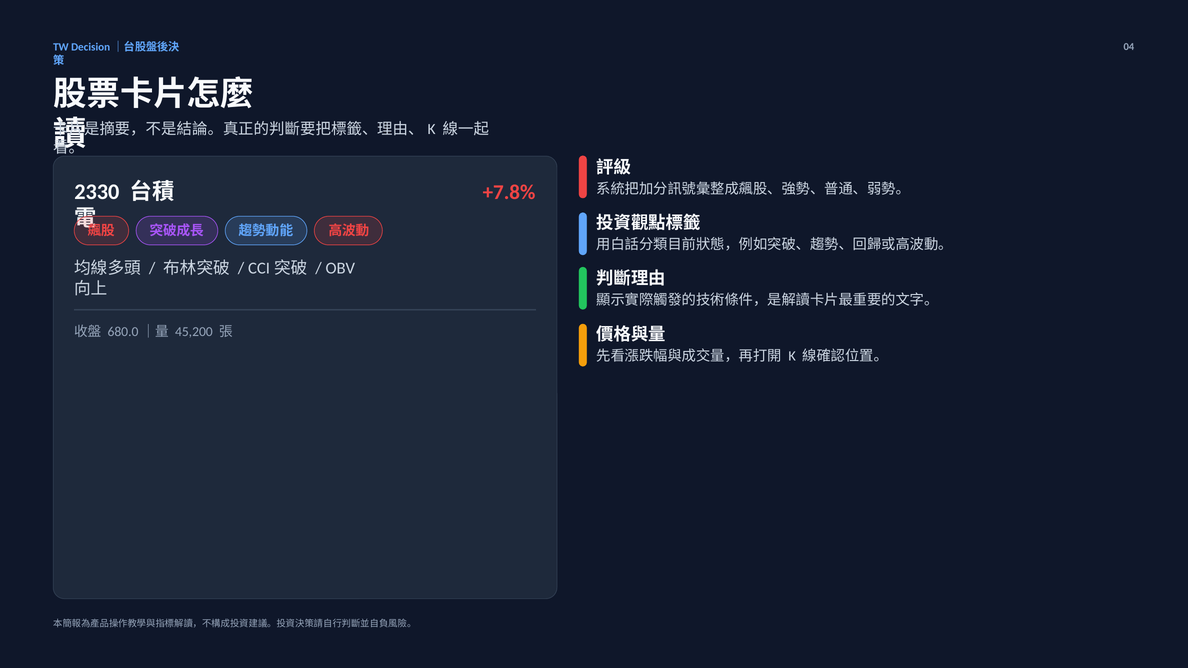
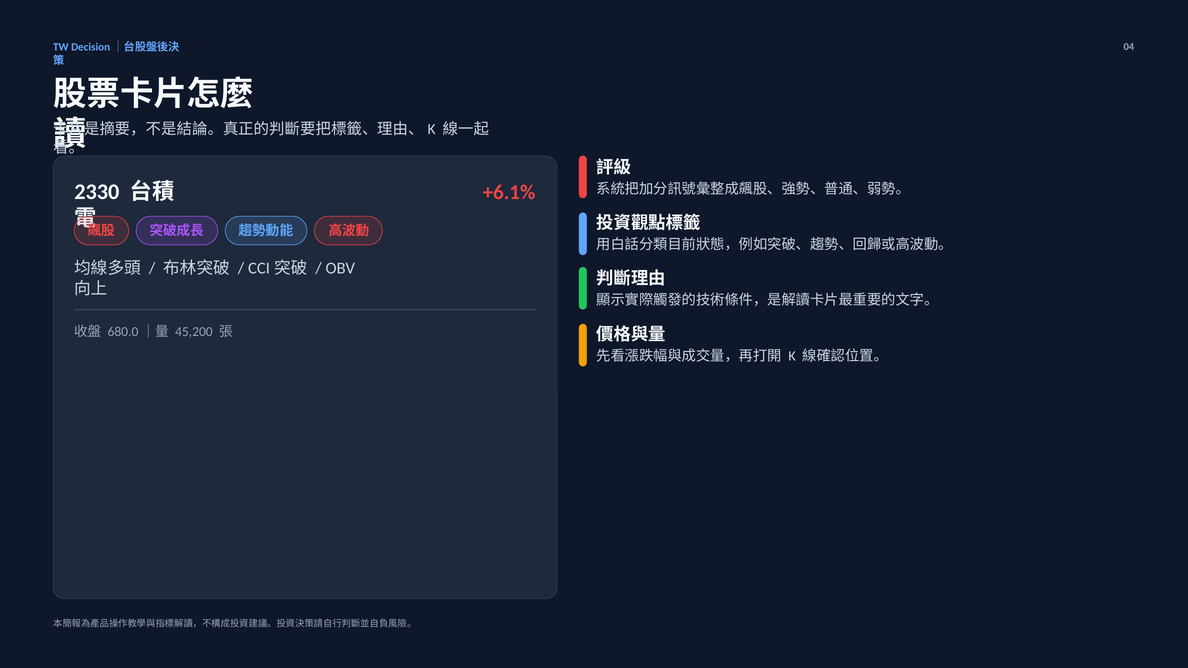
+7.8%: +7.8% -> +6.1%
